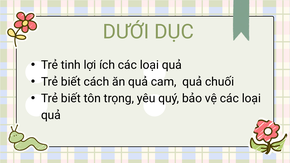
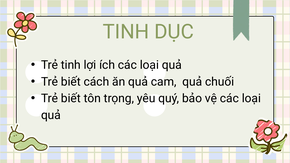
DƯỚI at (126, 32): DƯỚI -> TINH
